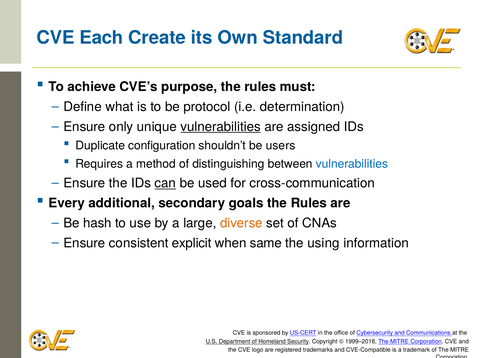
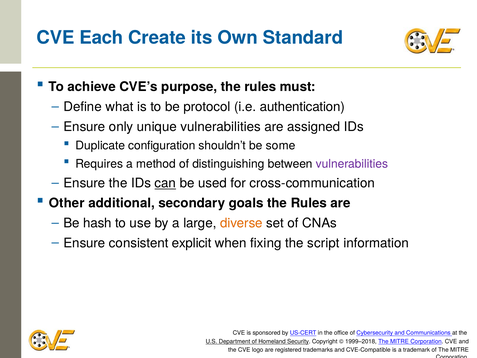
determination: determination -> authentication
vulnerabilities at (221, 127) underline: present -> none
users: users -> some
vulnerabilities at (352, 164) colour: blue -> purple
Every: Every -> Other
same: same -> fixing
using: using -> script
